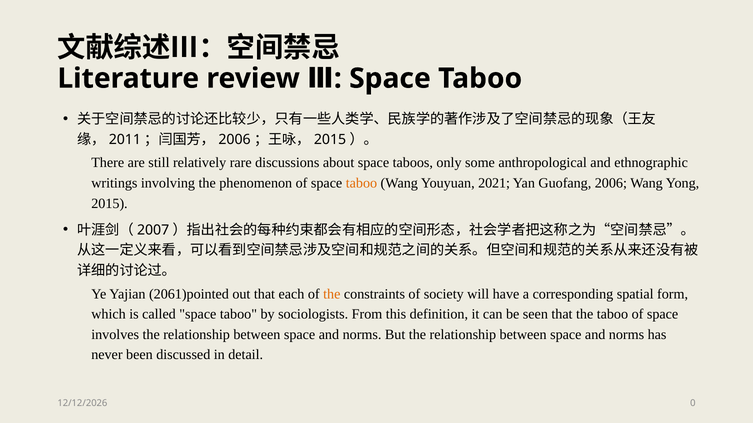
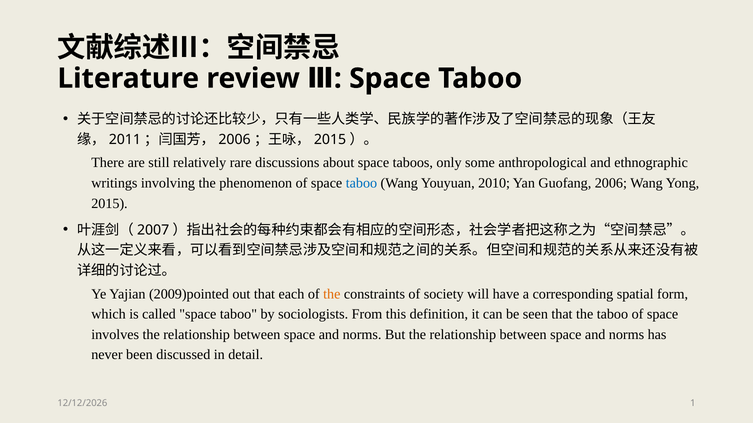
taboo at (361, 183) colour: orange -> blue
2021: 2021 -> 2010
2061)pointed: 2061)pointed -> 2009)pointed
0: 0 -> 1
